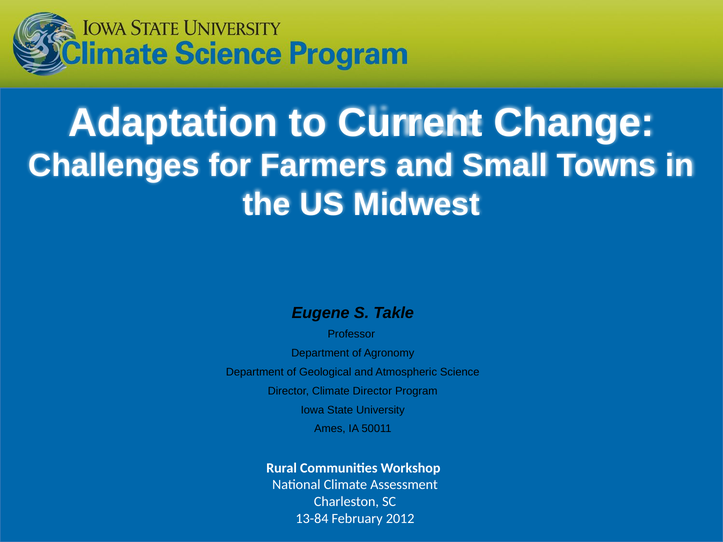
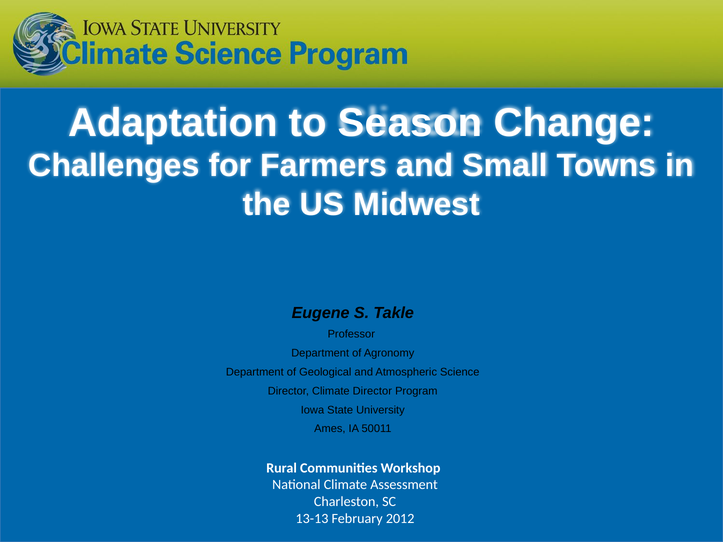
Current: Current -> Season
13-84: 13-84 -> 13-13
